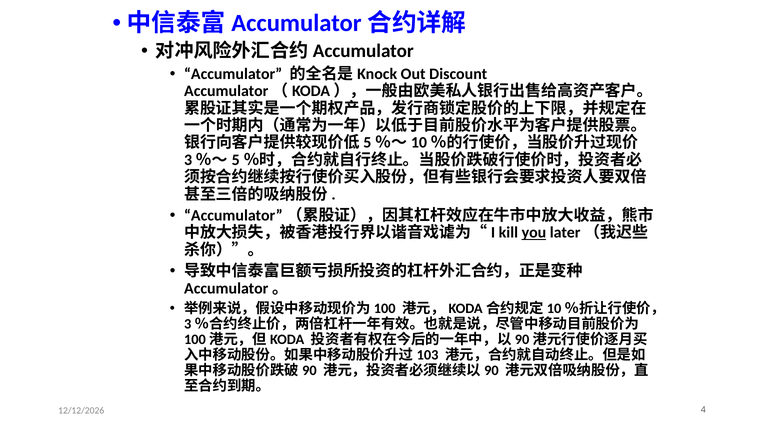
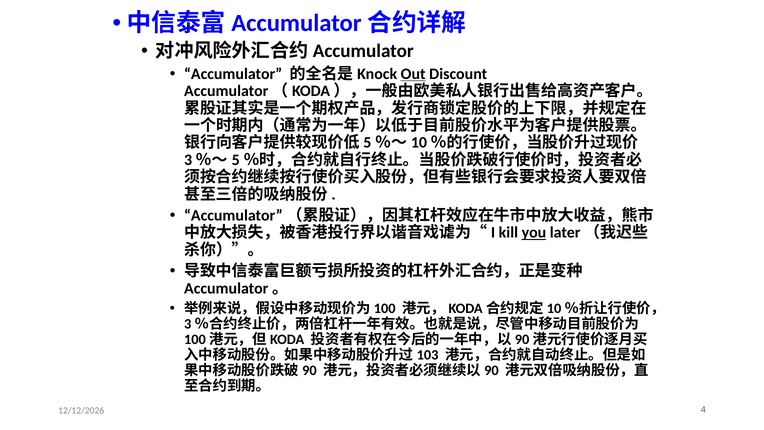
Out underline: none -> present
